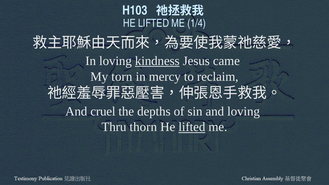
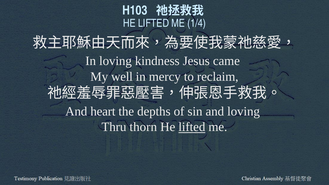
kindness underline: present -> none
torn: torn -> well
cruel: cruel -> heart
